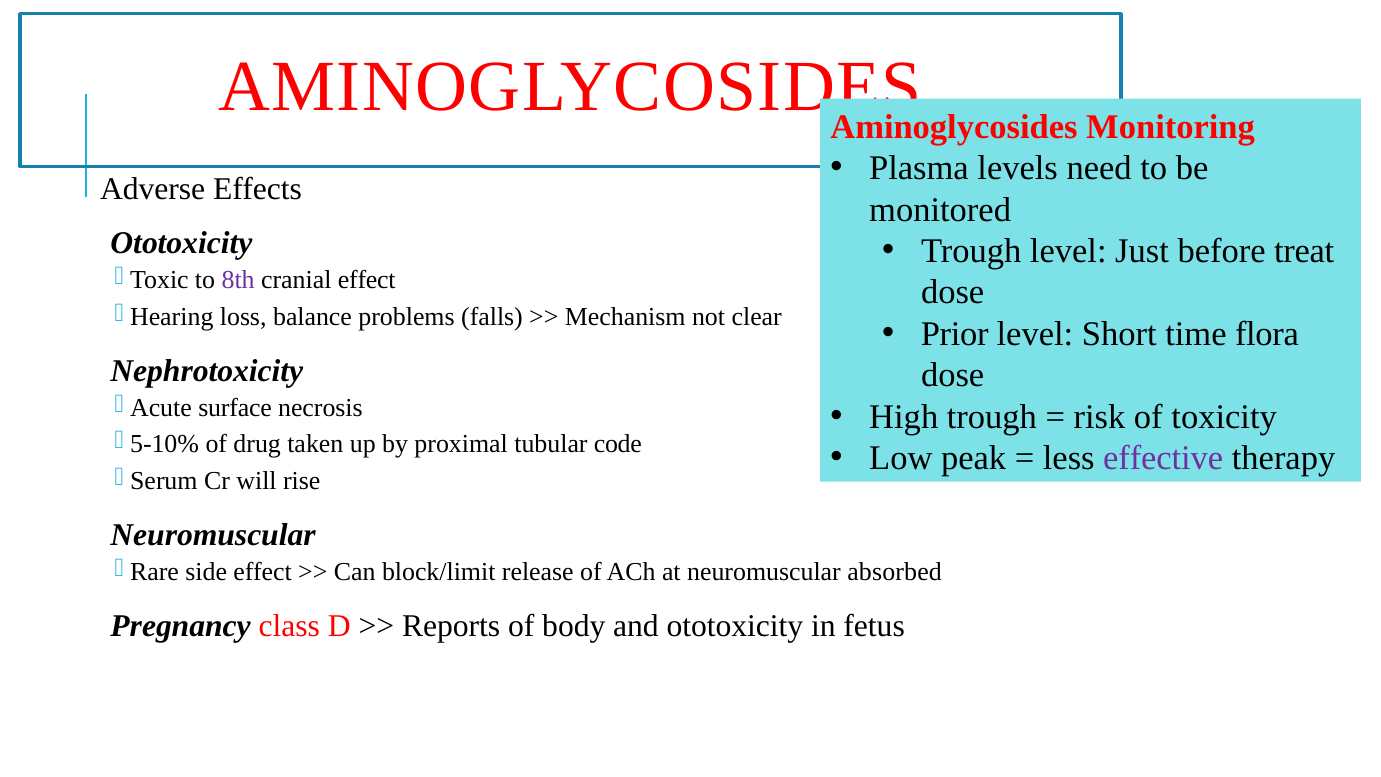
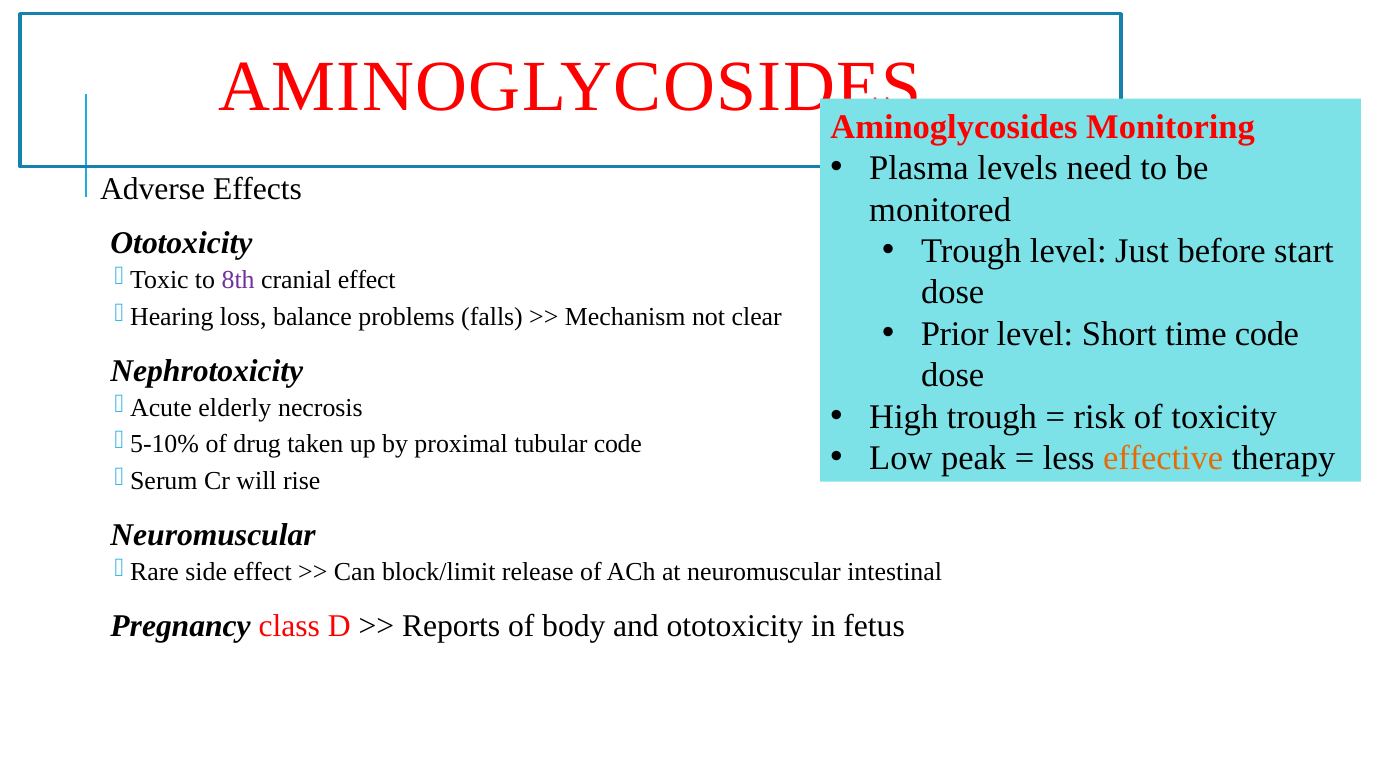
treat: treat -> start
time flora: flora -> code
surface: surface -> elderly
effective colour: purple -> orange
absorbed: absorbed -> intestinal
